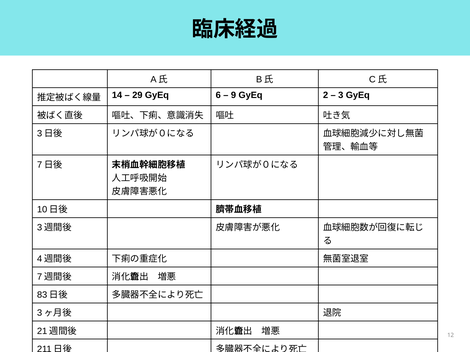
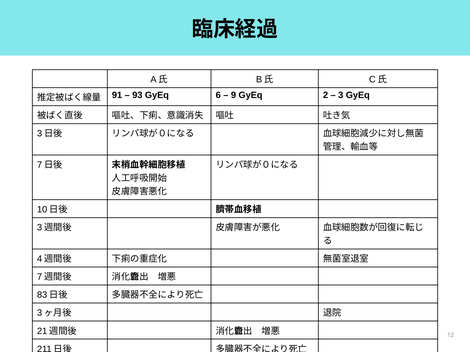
14: 14 -> 91
29: 29 -> 93
